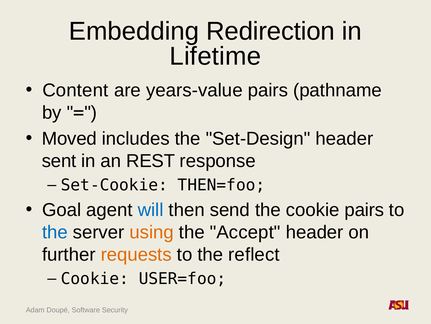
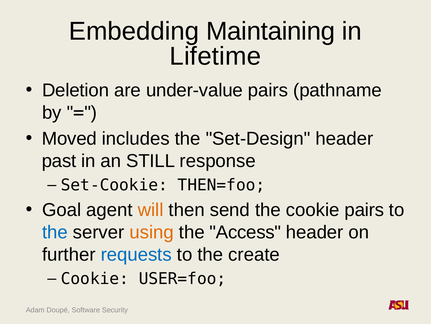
Redirection: Redirection -> Maintaining
Content: Content -> Deletion
years-value: years-value -> under-value
sent: sent -> past
REST: REST -> STILL
will colour: blue -> orange
Accept: Accept -> Access
requests colour: orange -> blue
reflect: reflect -> create
